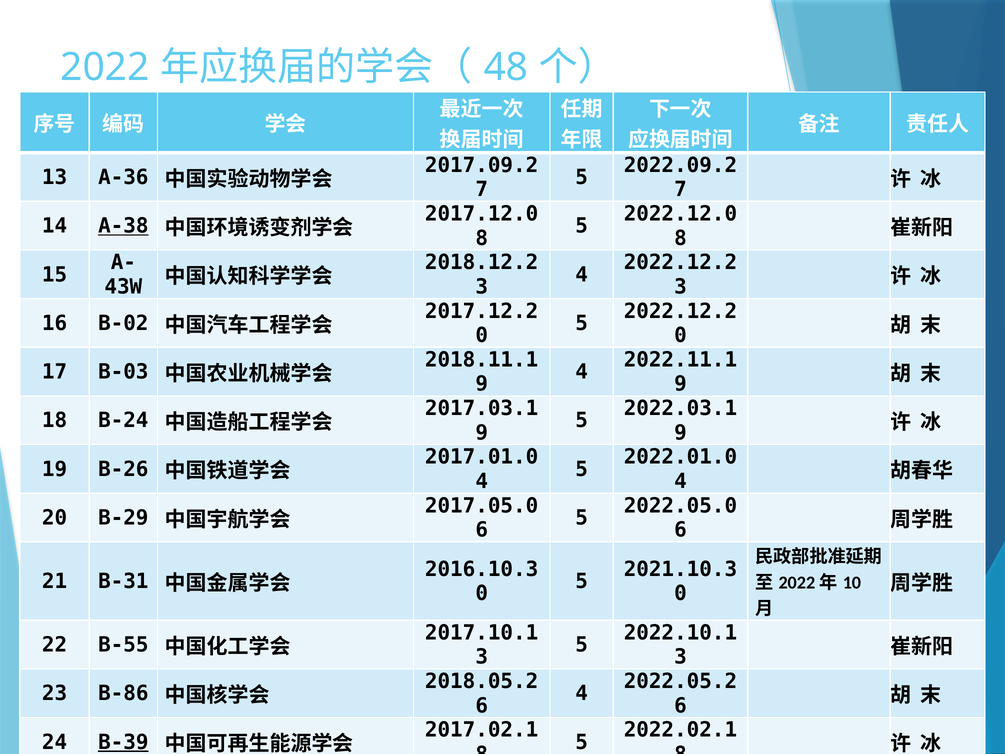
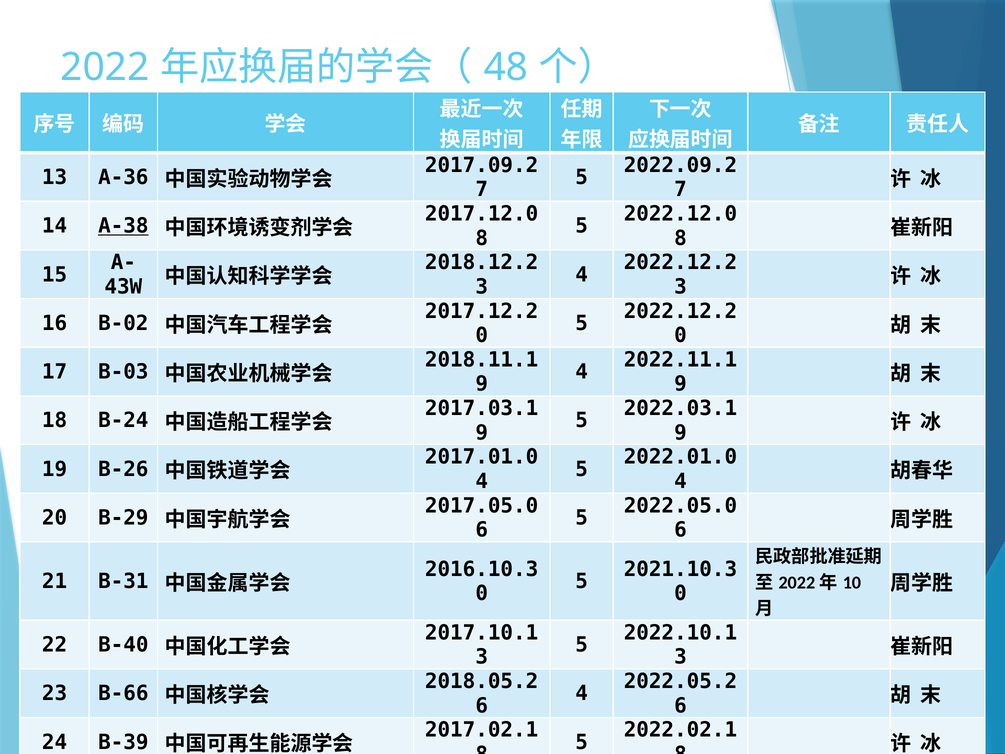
B-55: B-55 -> B-40
B-86: B-86 -> B-66
B-39 underline: present -> none
